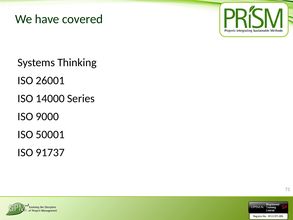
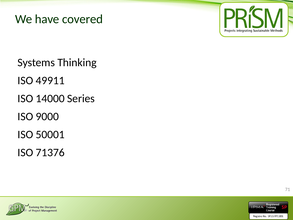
26001: 26001 -> 49911
91737: 91737 -> 71376
